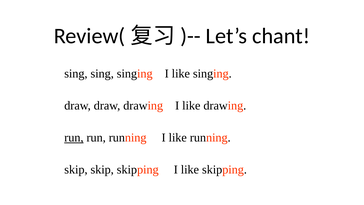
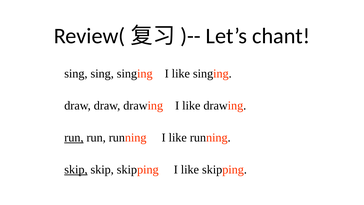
skip at (76, 170) underline: none -> present
